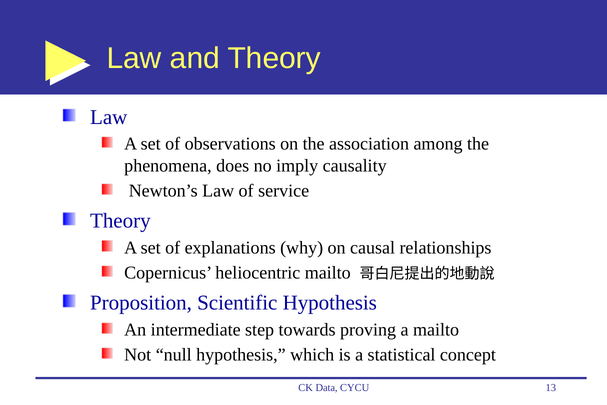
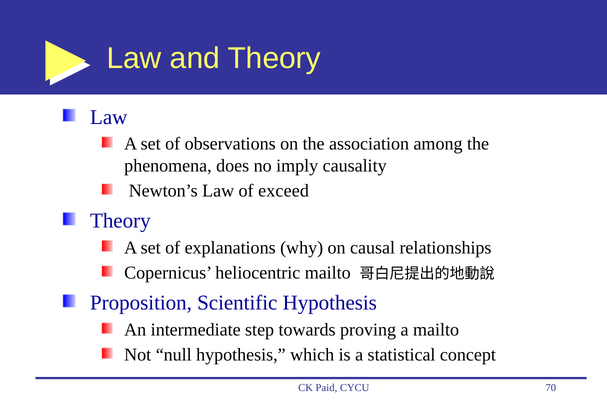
service: service -> exceed
Data: Data -> Paid
13: 13 -> 70
